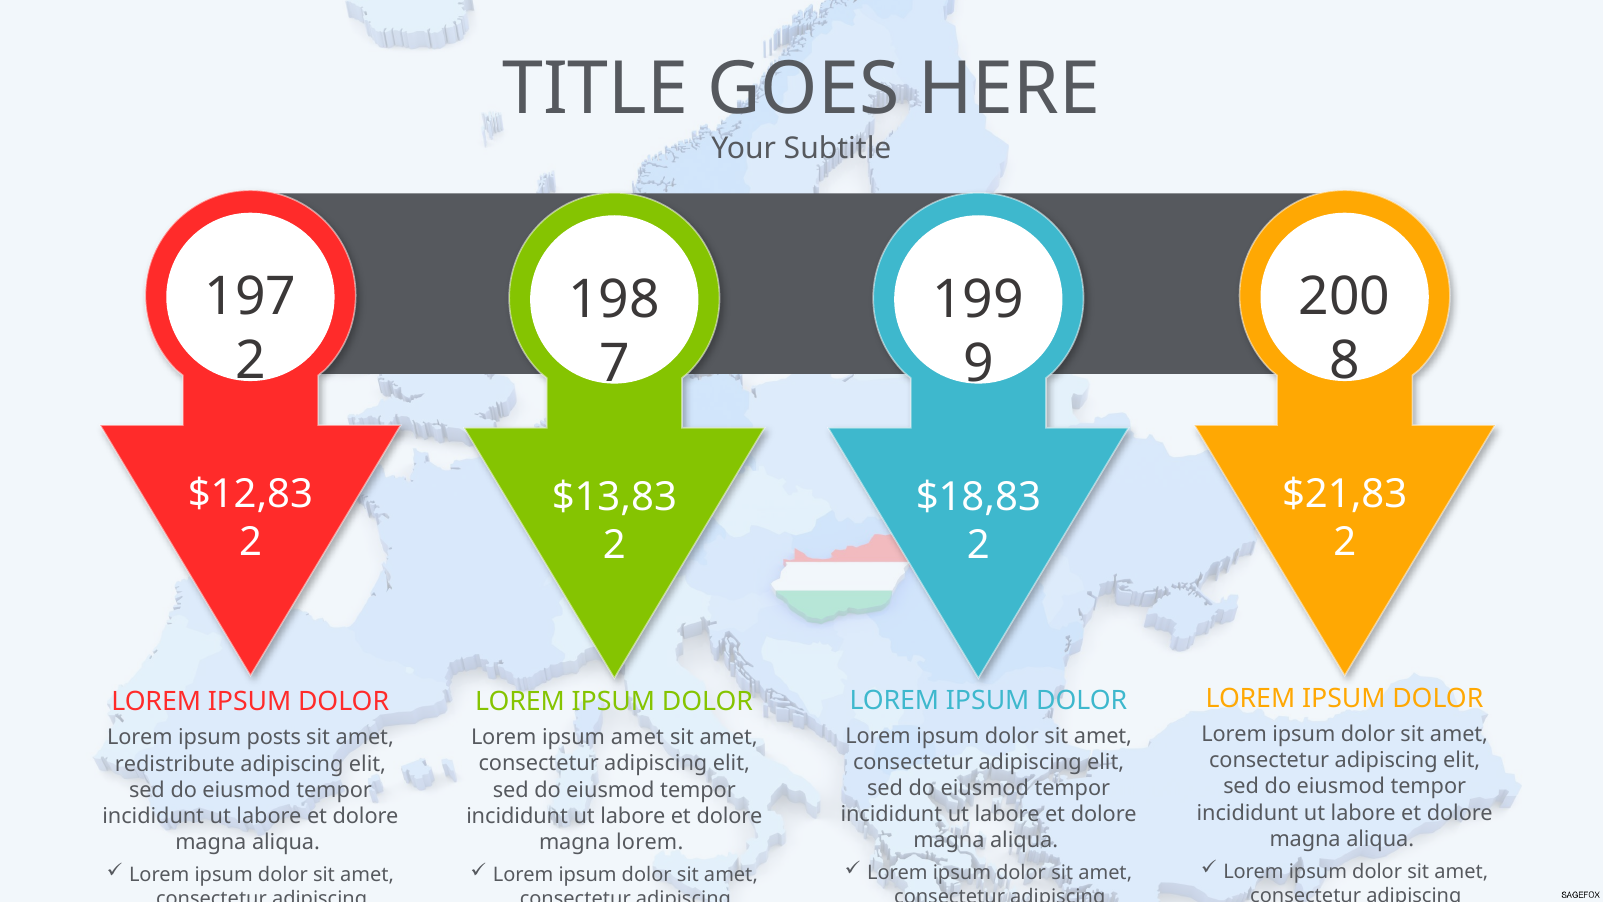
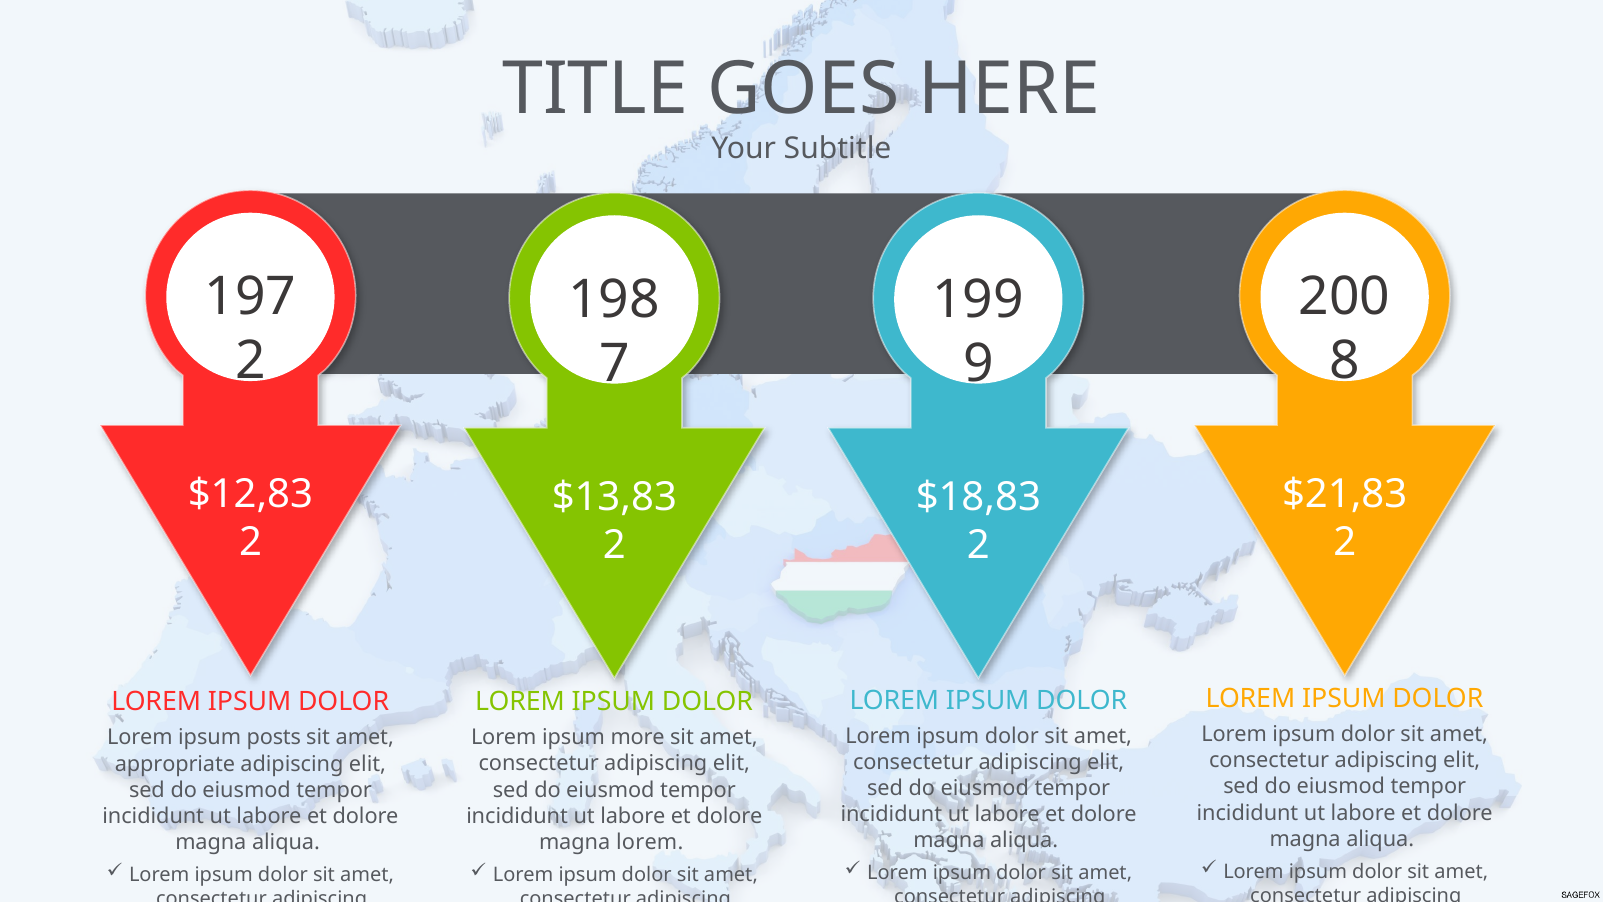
ipsum amet: amet -> more
redistribute: redistribute -> appropriate
